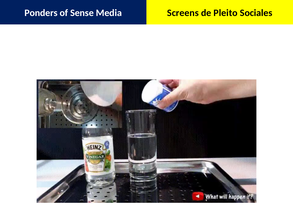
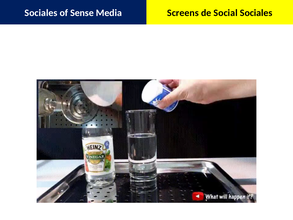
Ponders at (41, 13): Ponders -> Sociales
Pleito: Pleito -> Social
